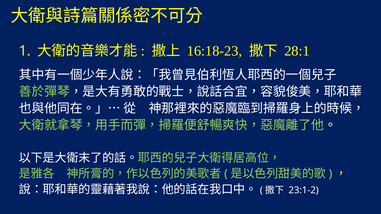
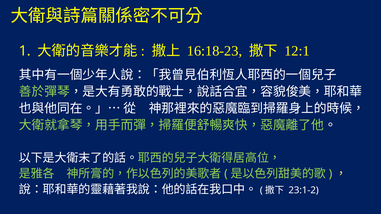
28:1: 28:1 -> 12:1
